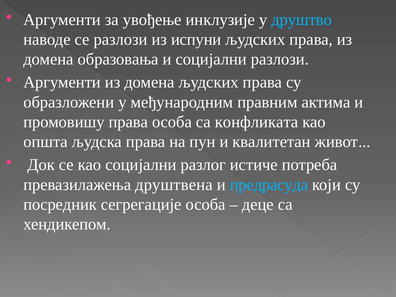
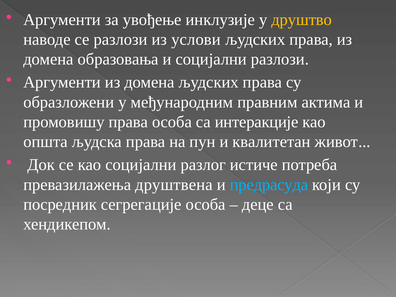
друштво colour: light blue -> yellow
испуни: испуни -> услови
конфликата: конфликата -> интеракције
